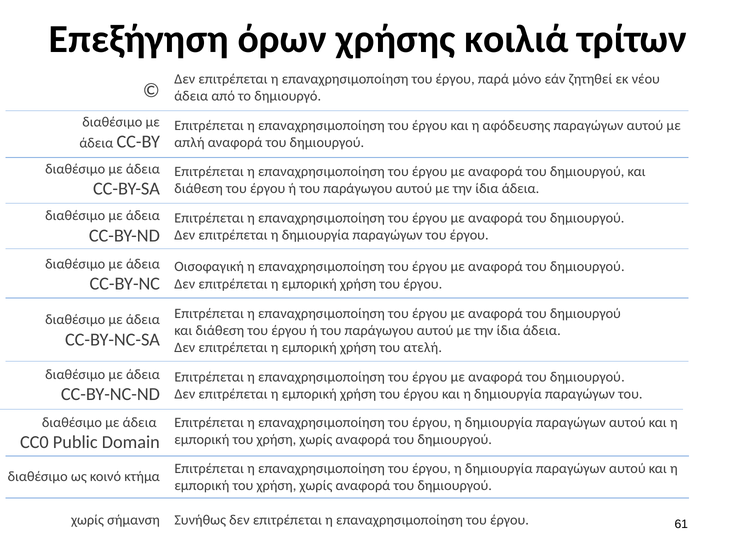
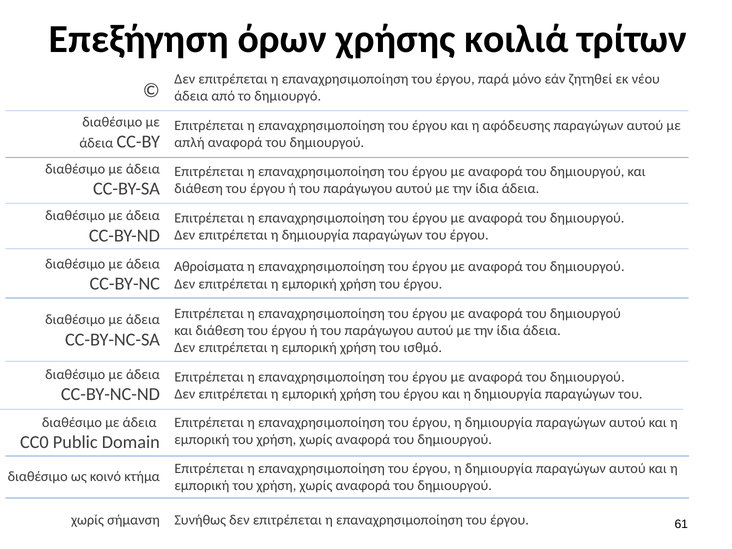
Οισοφαγική: Οισοφαγική -> Αθροίσματα
ατελή: ατελή -> ισθμό
